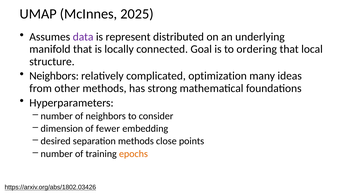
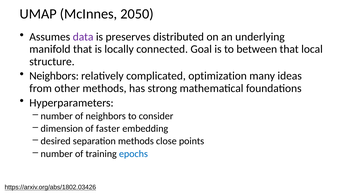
2025: 2025 -> 2050
represent: represent -> preserves
ordering: ordering -> between
fewer: fewer -> faster
epochs colour: orange -> blue
